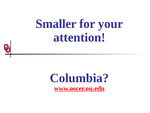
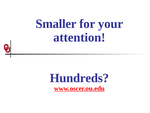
Columbia: Columbia -> Hundreds
